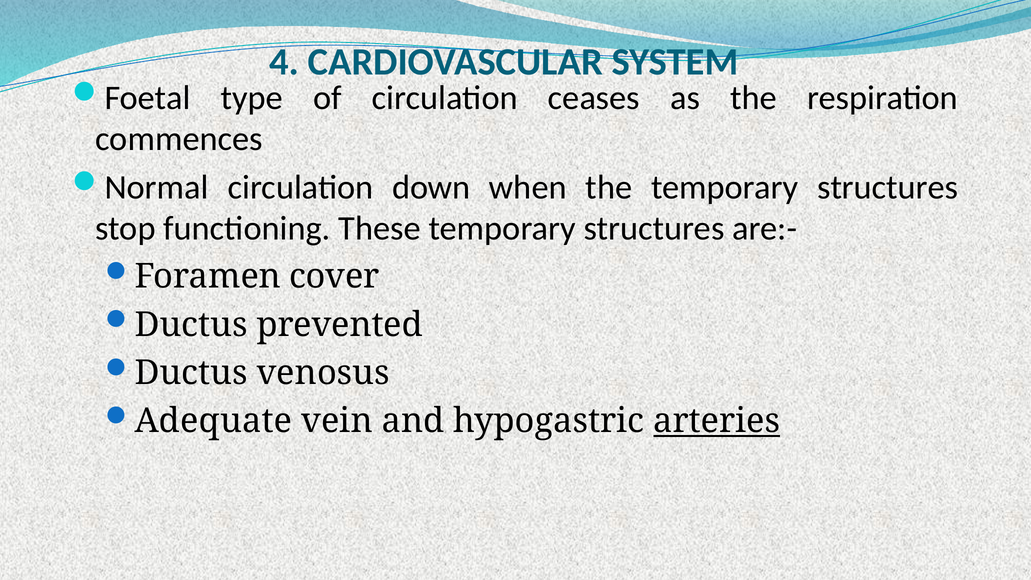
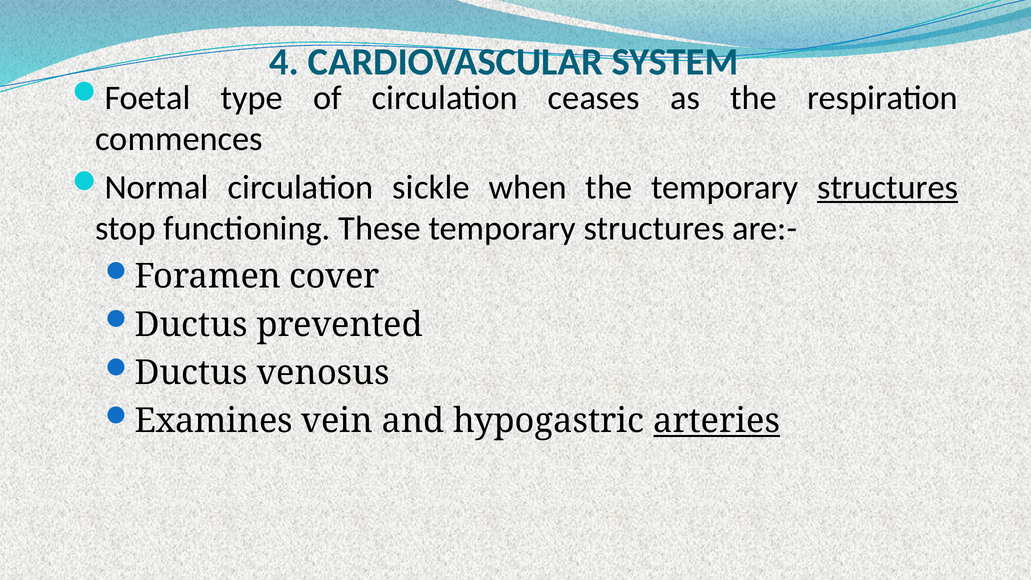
down: down -> sickle
structures at (888, 187) underline: none -> present
Adequate: Adequate -> Examines
